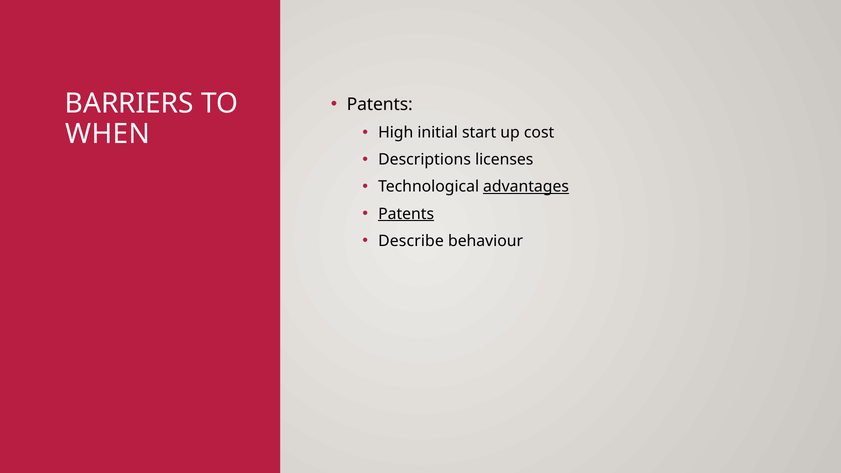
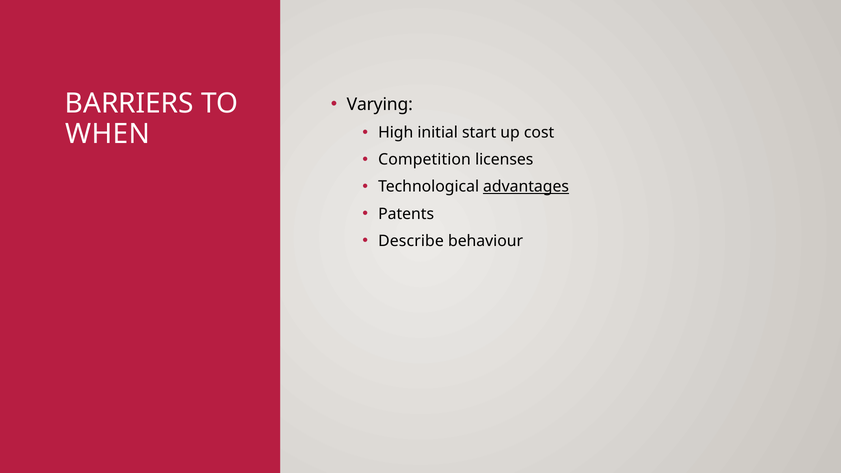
Patents at (380, 105): Patents -> Varying
Descriptions: Descriptions -> Competition
Patents at (406, 214) underline: present -> none
